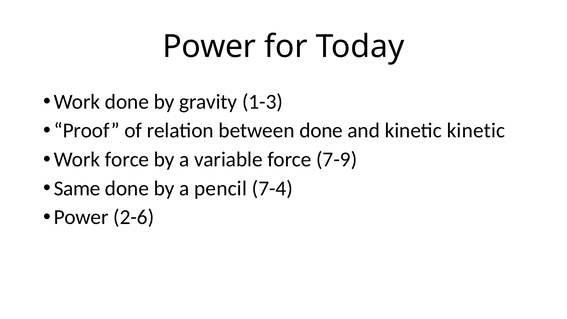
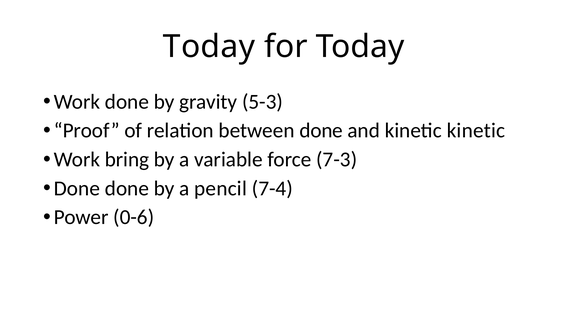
Power at (209, 47): Power -> Today
1-3: 1-3 -> 5-3
Work force: force -> bring
7-9: 7-9 -> 7-3
Same at (77, 188): Same -> Done
2-6: 2-6 -> 0-6
